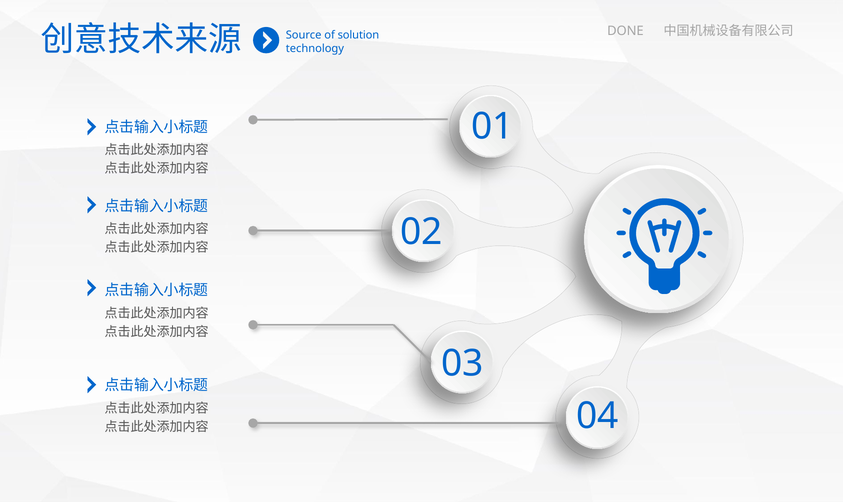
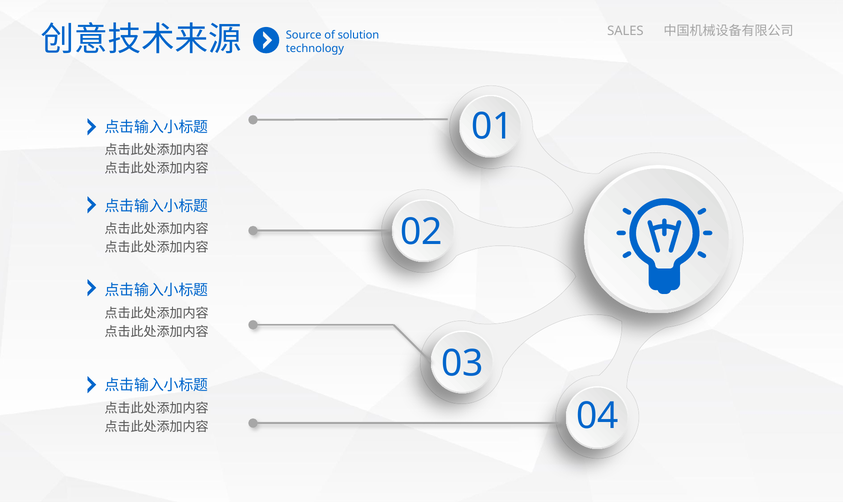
DONE: DONE -> SALES
